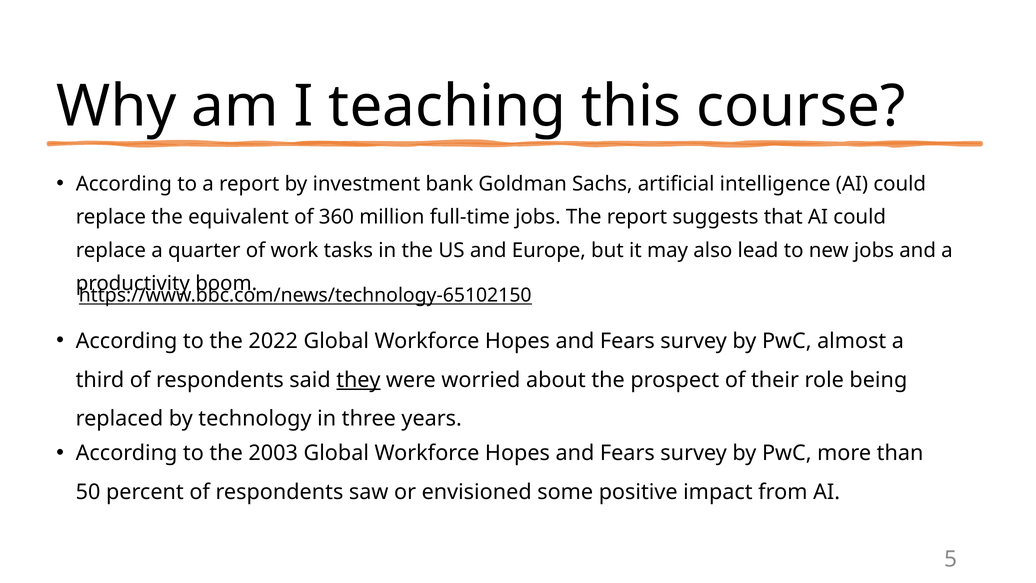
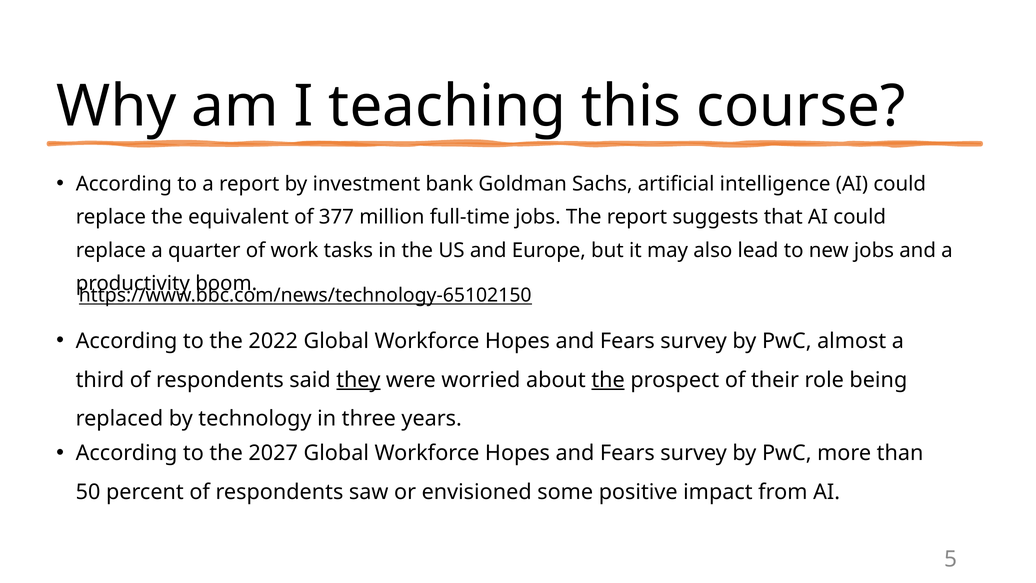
360: 360 -> 377
the at (608, 380) underline: none -> present
2003: 2003 -> 2027
